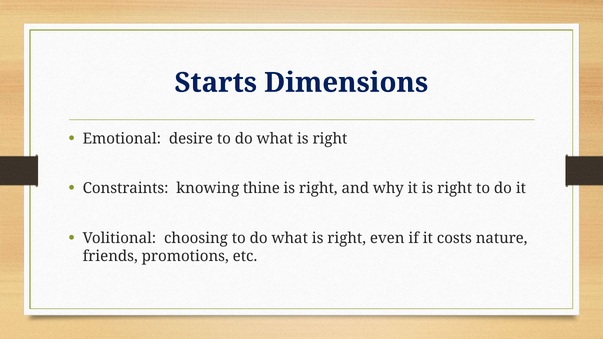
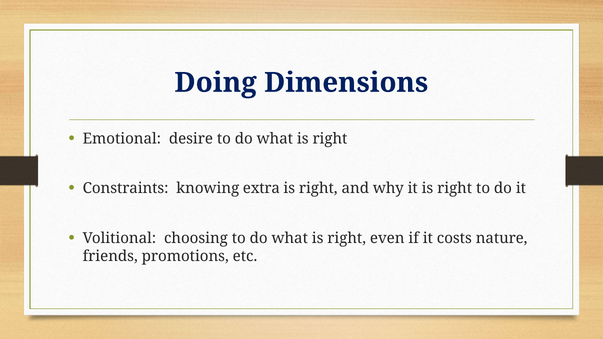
Starts: Starts -> Doing
thine: thine -> extra
